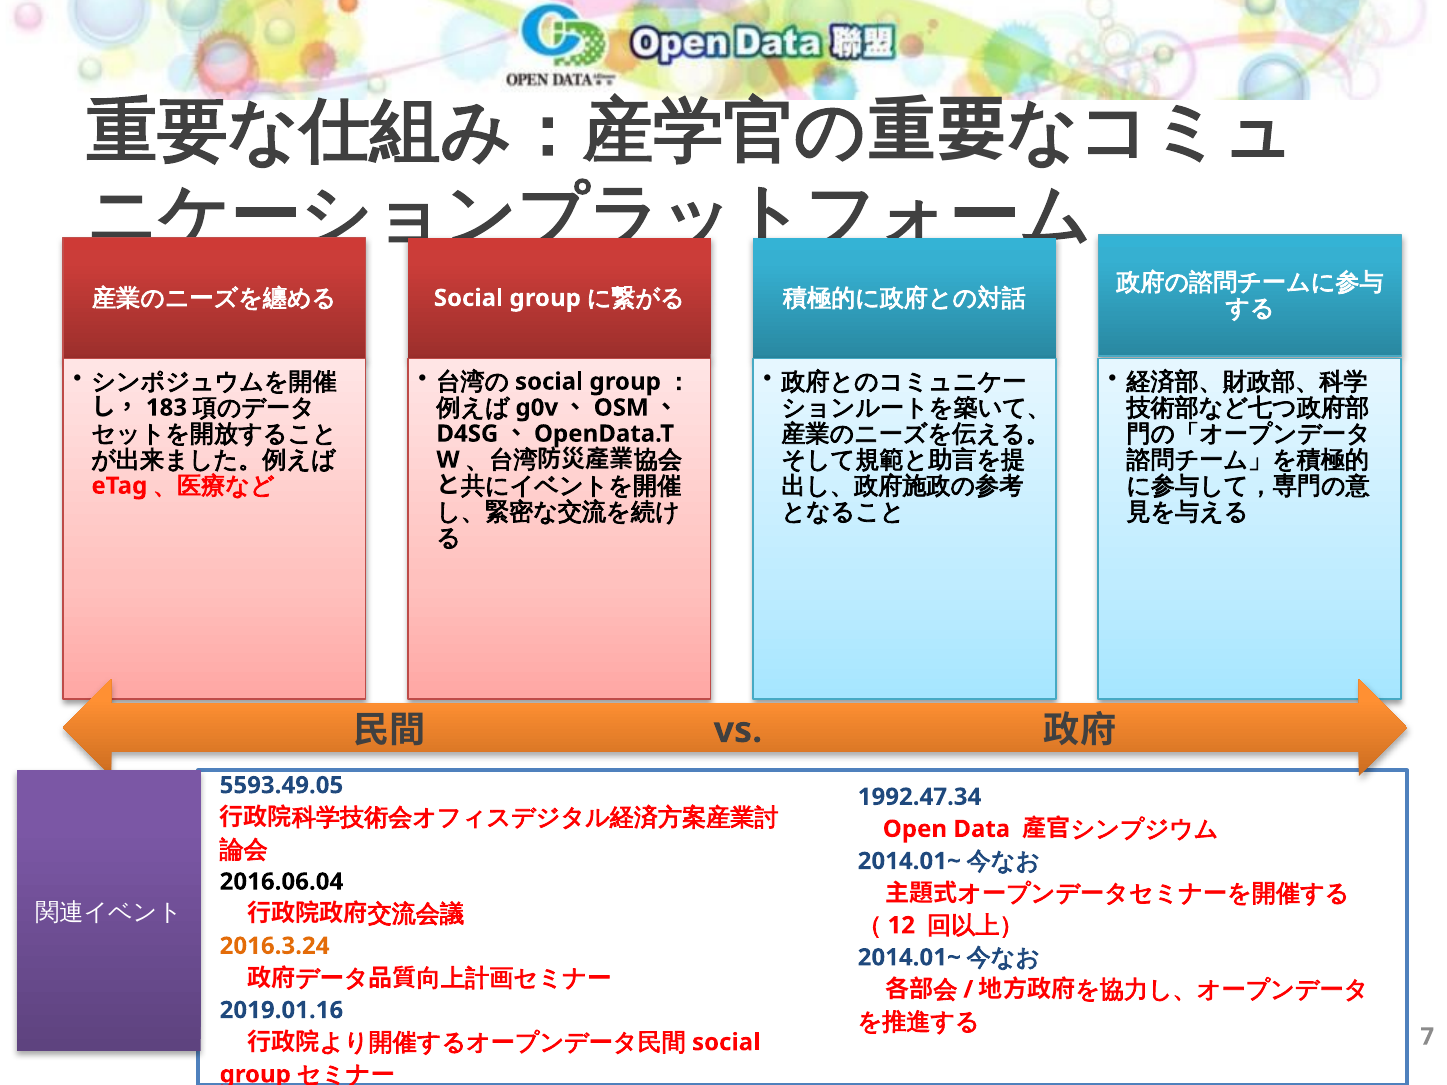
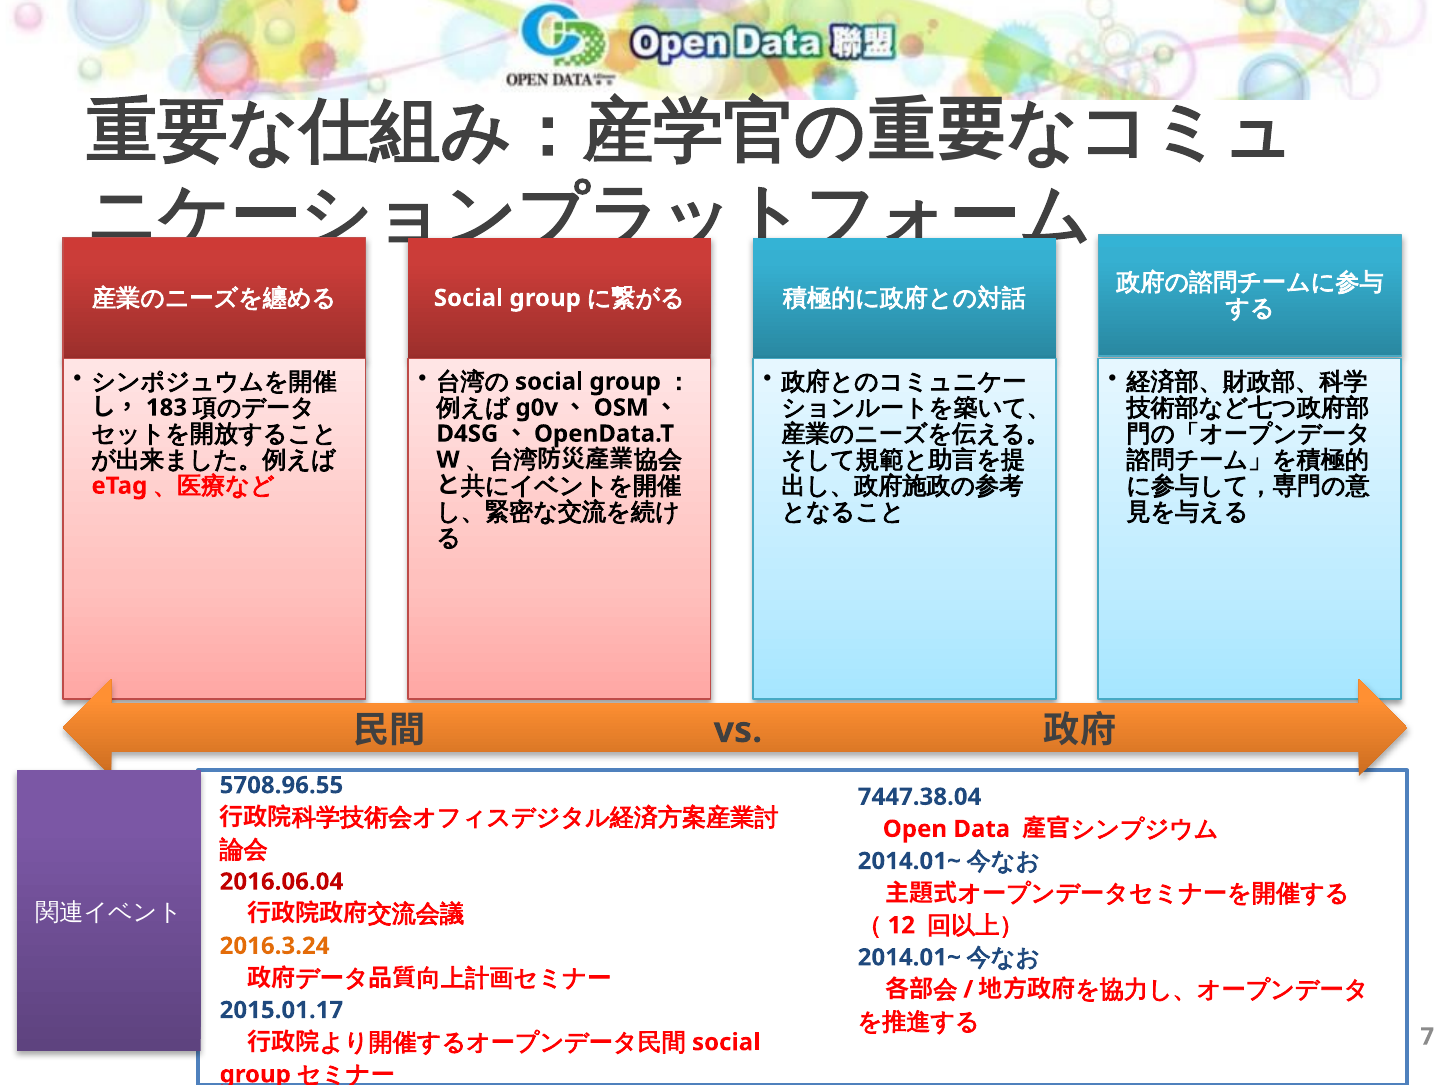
5593.49.05: 5593.49.05 -> 5708.96.55
1992.47.34: 1992.47.34 -> 7447.38.04
2016.06.04 colour: black -> red
2019.01.16: 2019.01.16 -> 2015.01.17
